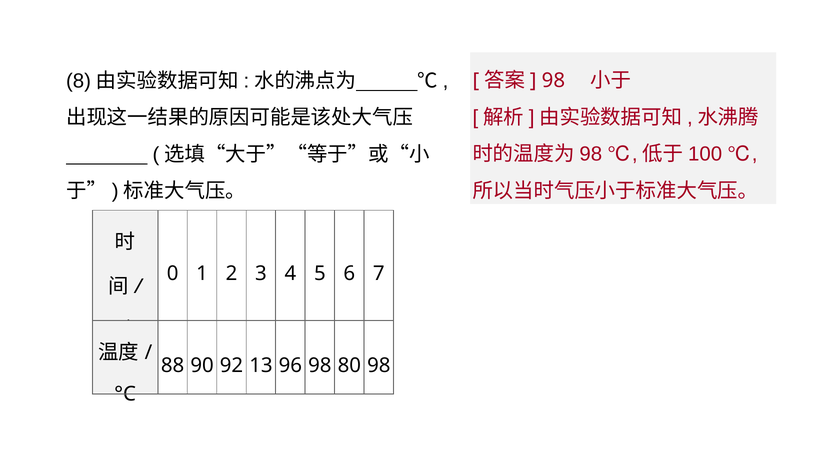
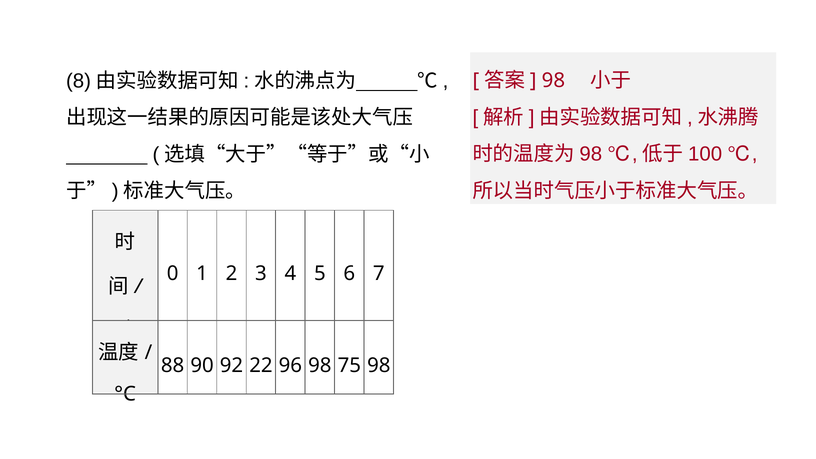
13: 13 -> 22
80: 80 -> 75
